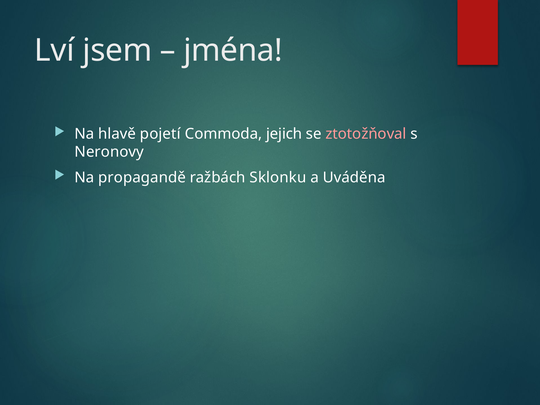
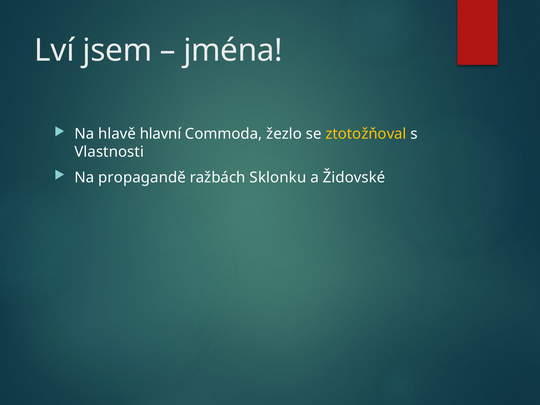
pojetí: pojetí -> hlavní
jejich: jejich -> žezlo
ztotožňoval colour: pink -> yellow
Neronovy: Neronovy -> Vlastnosti
Uváděna: Uváděna -> Židovské
